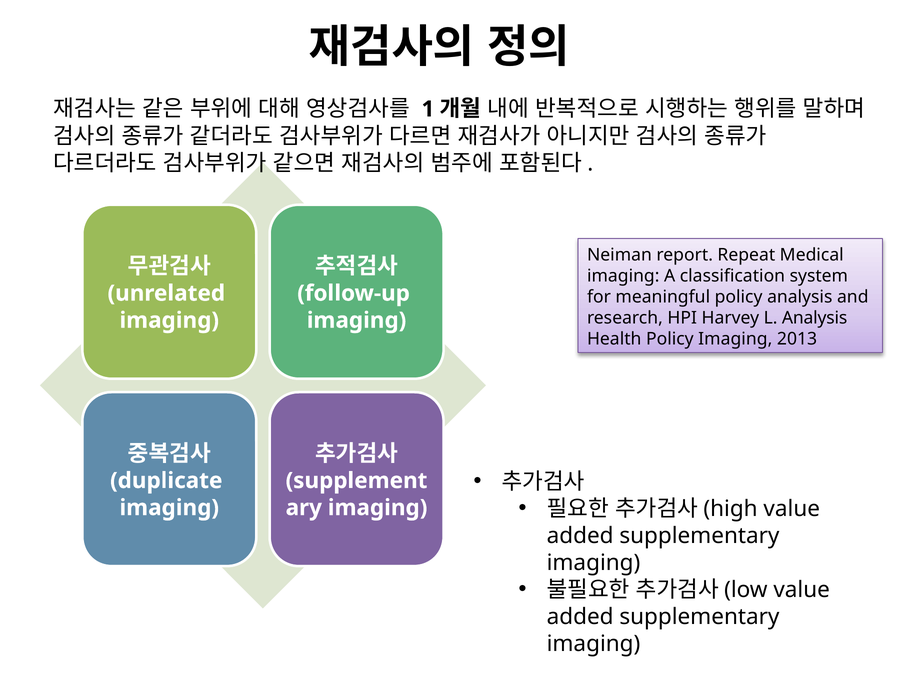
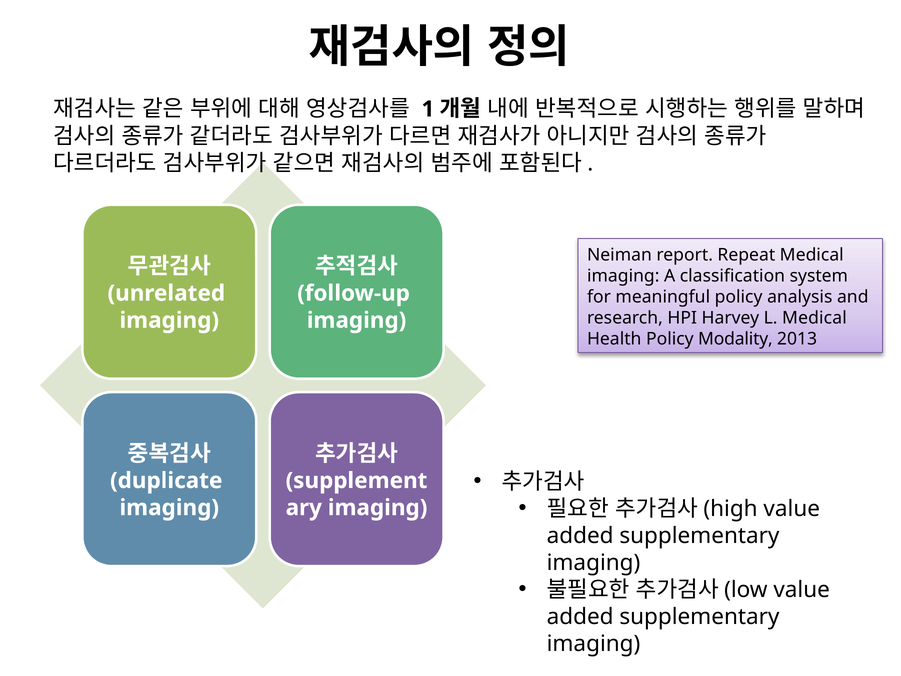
L Analysis: Analysis -> Medical
Policy Imaging: Imaging -> Modality
